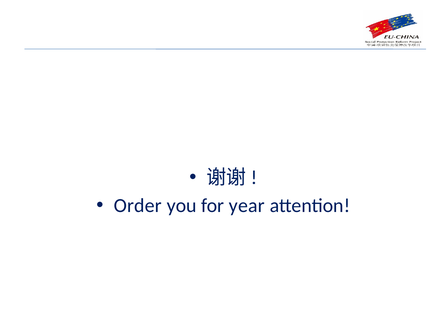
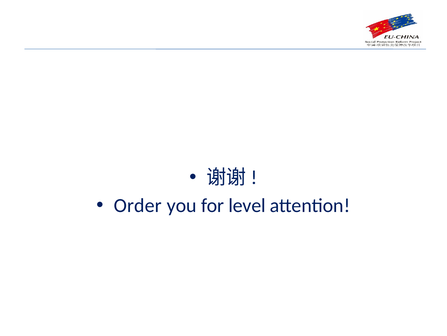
year: year -> level
